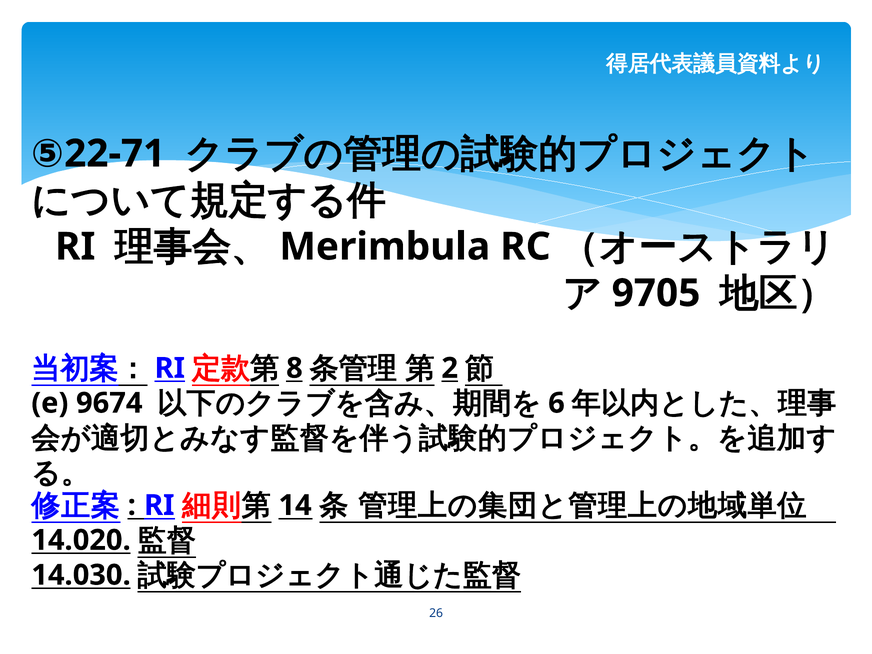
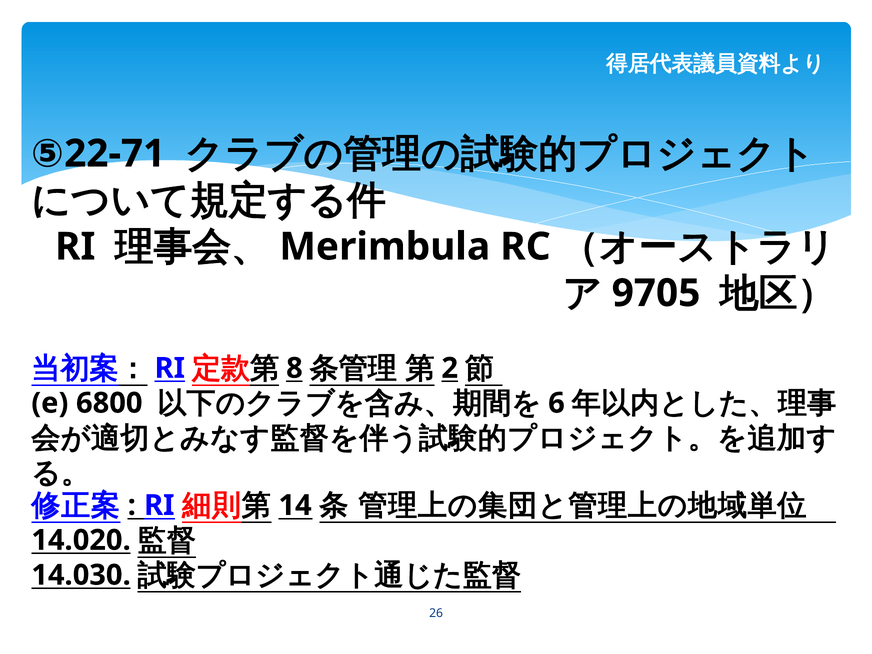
9674: 9674 -> 6800
